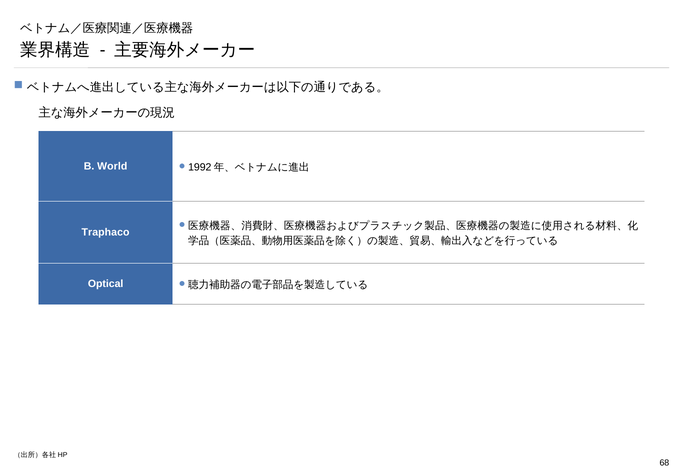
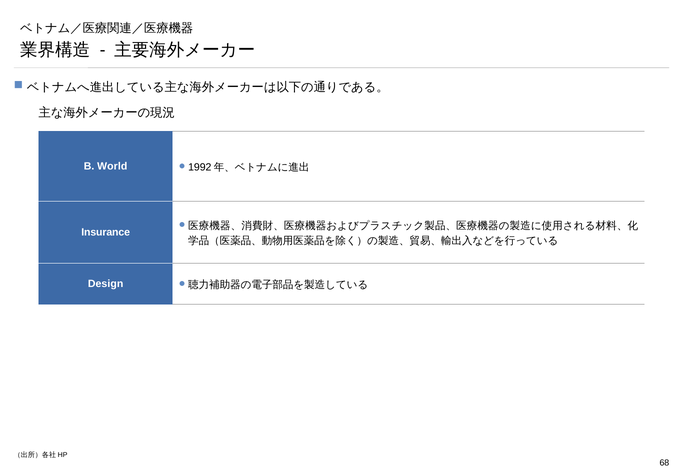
Traphaco: Traphaco -> Insurance
Optical: Optical -> Design
